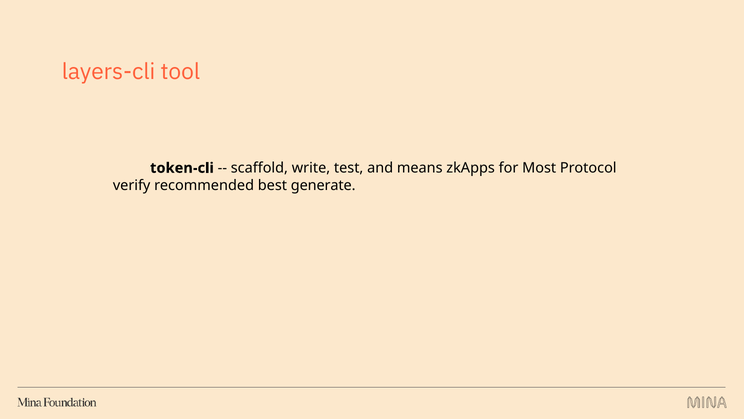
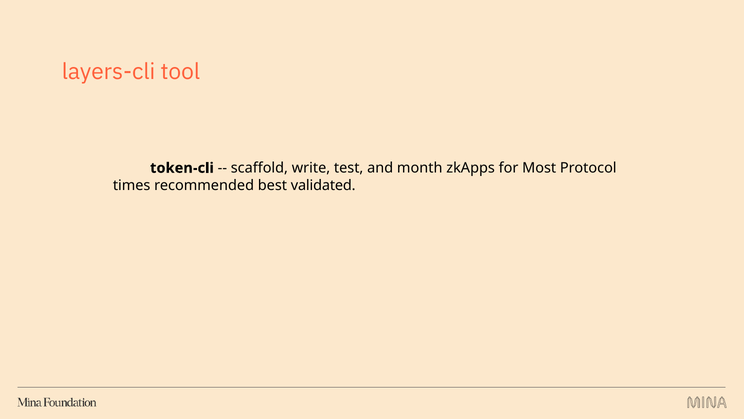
means: means -> month
verify: verify -> times
generate: generate -> validated
